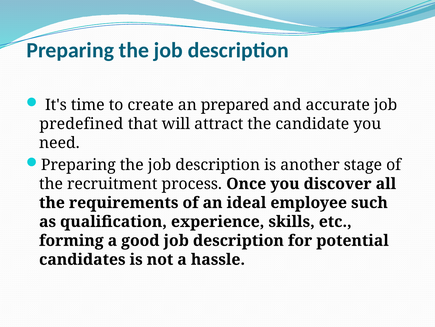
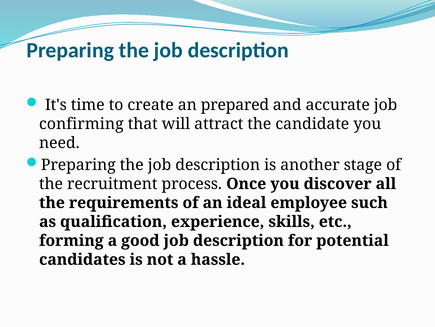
predefined: predefined -> confirming
